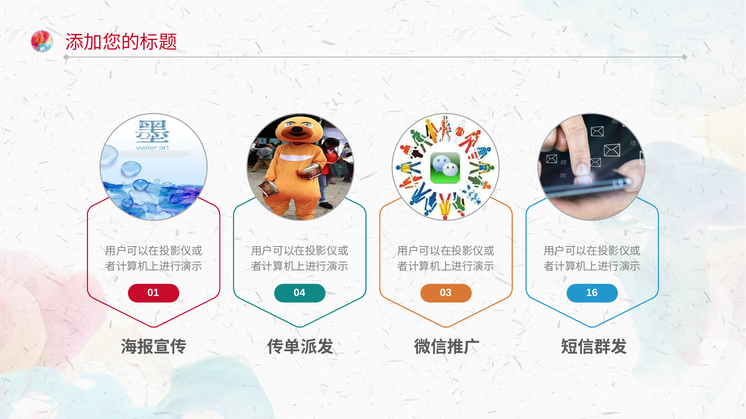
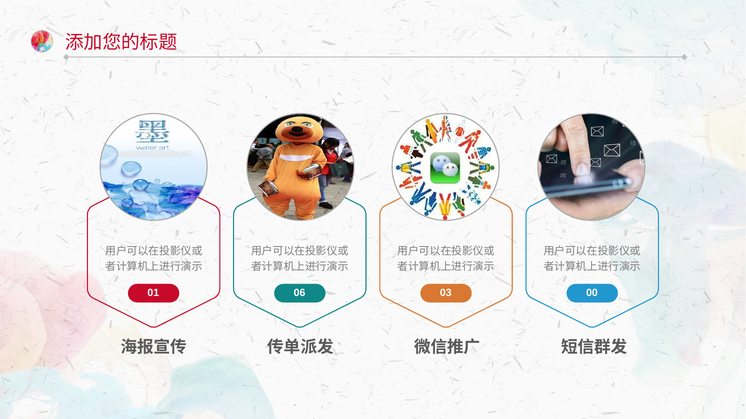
04: 04 -> 06
16: 16 -> 00
